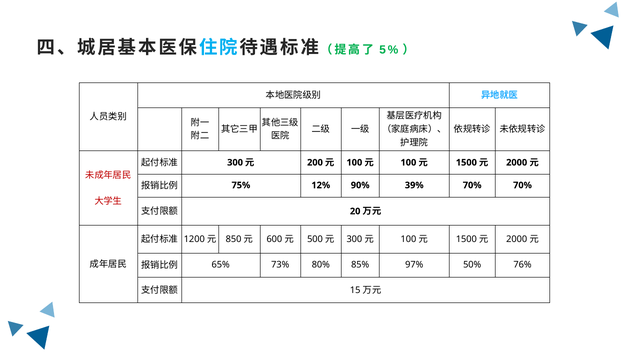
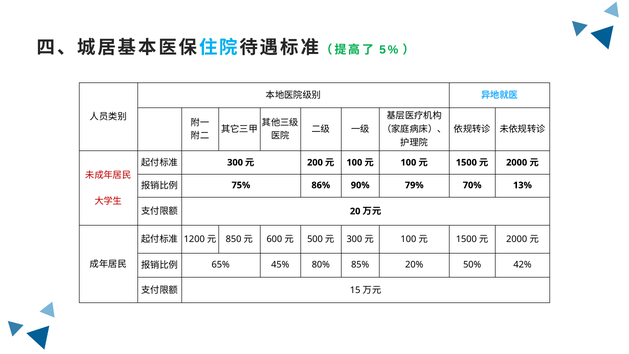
12%: 12% -> 86%
39%: 39% -> 79%
70% 70%: 70% -> 13%
73%: 73% -> 45%
97%: 97% -> 20%
76%: 76% -> 42%
